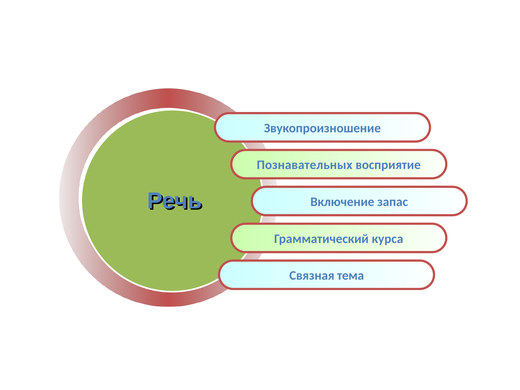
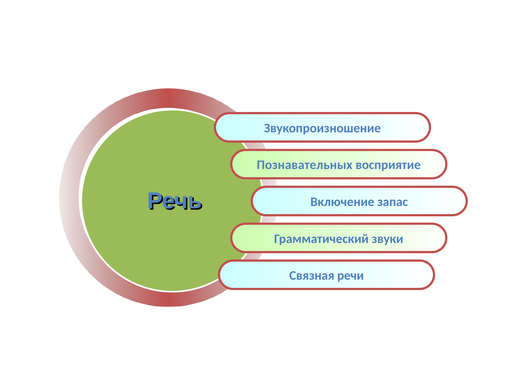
курса: курса -> звуки
тема: тема -> речи
